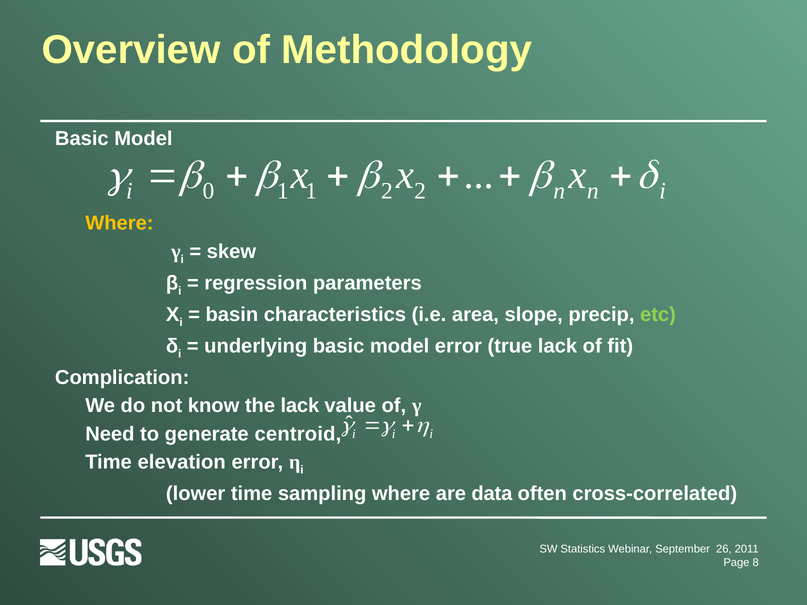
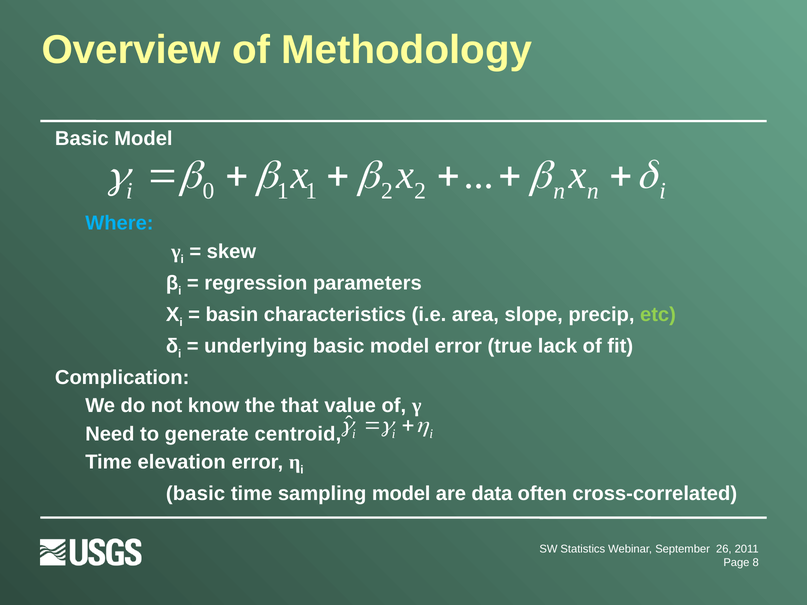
Where at (119, 223) colour: yellow -> light blue
the lack: lack -> that
lower at (196, 494): lower -> basic
sampling where: where -> model
